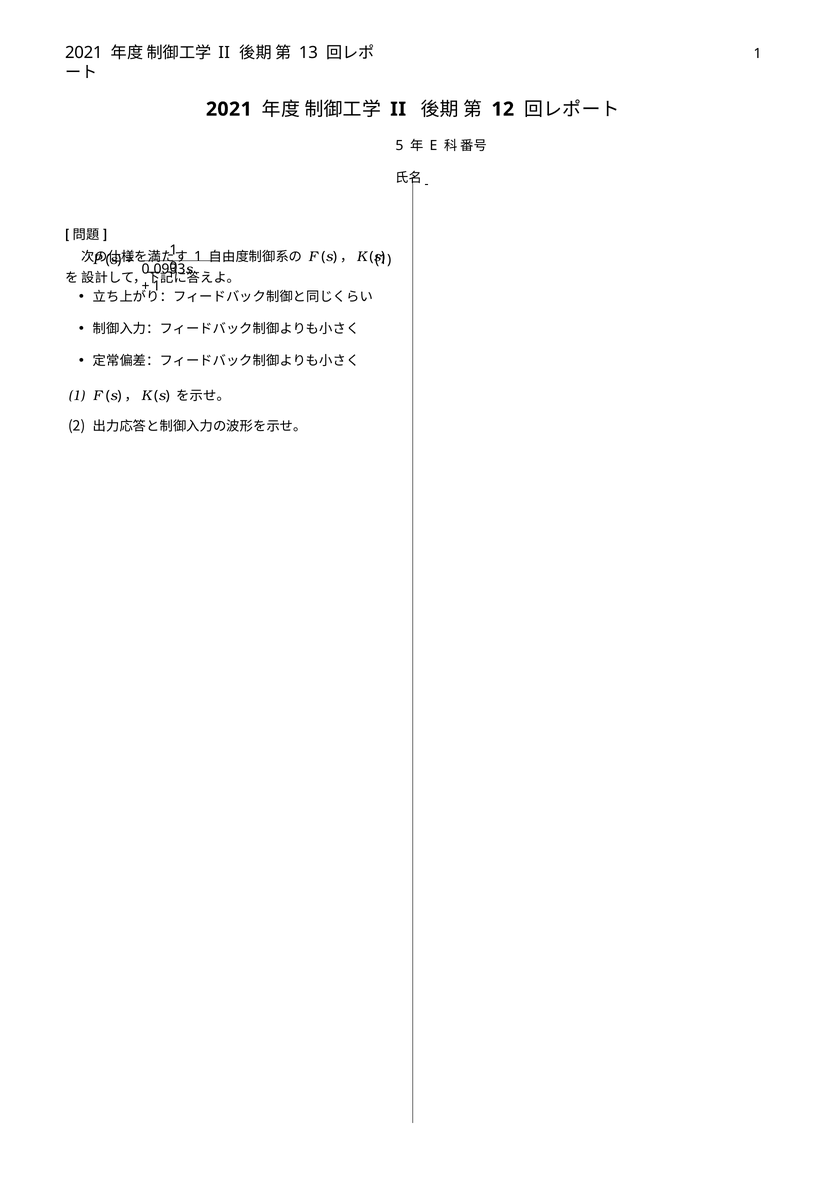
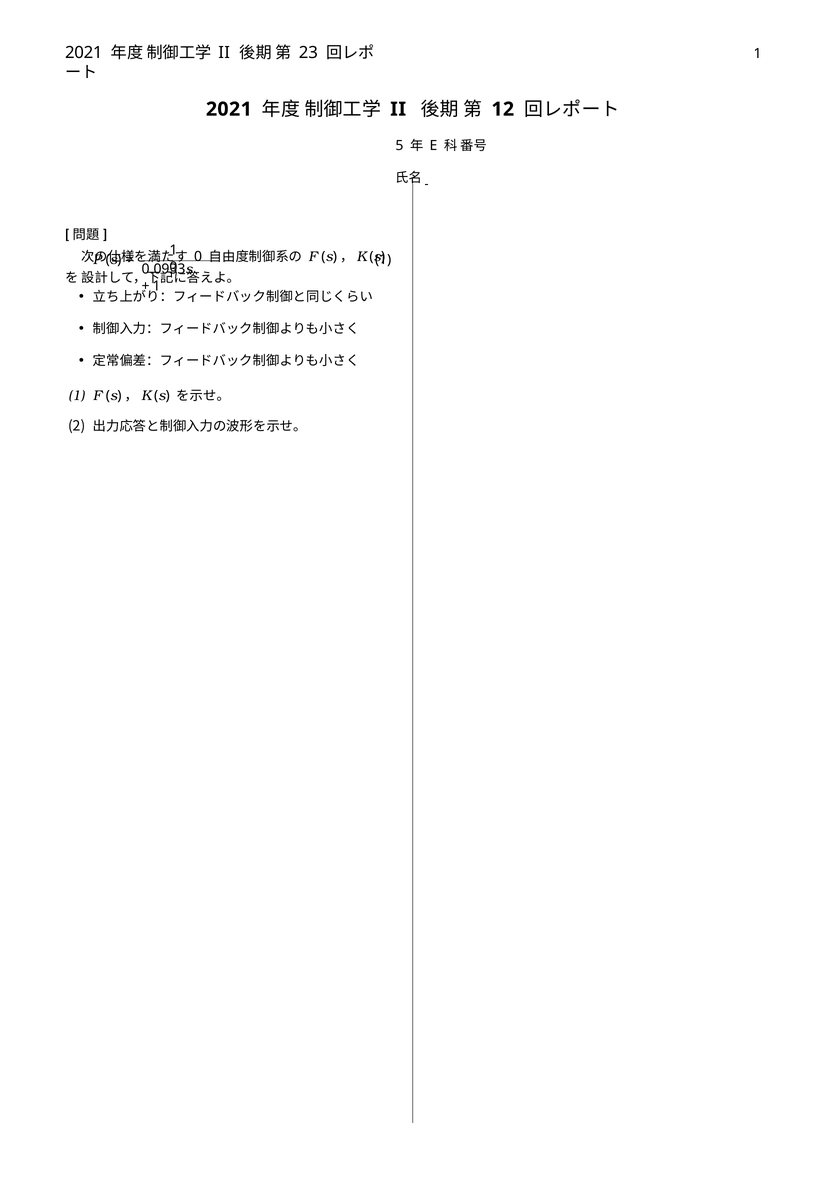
13: 13 -> 23
1 at (198, 257): 1 -> 0
